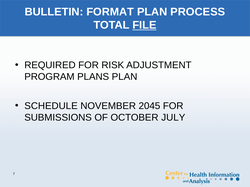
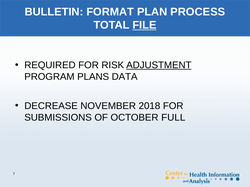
ADJUSTMENT underline: none -> present
PLANS PLAN: PLAN -> DATA
SCHEDULE: SCHEDULE -> DECREASE
2045: 2045 -> 2018
JULY: JULY -> FULL
